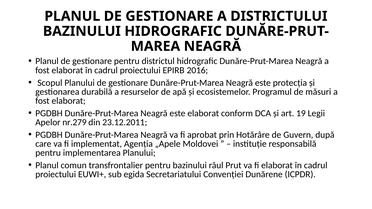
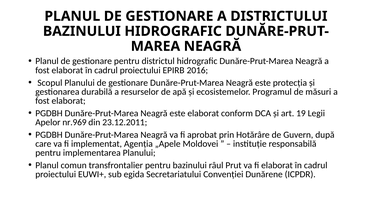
nr.279: nr.279 -> nr.969
